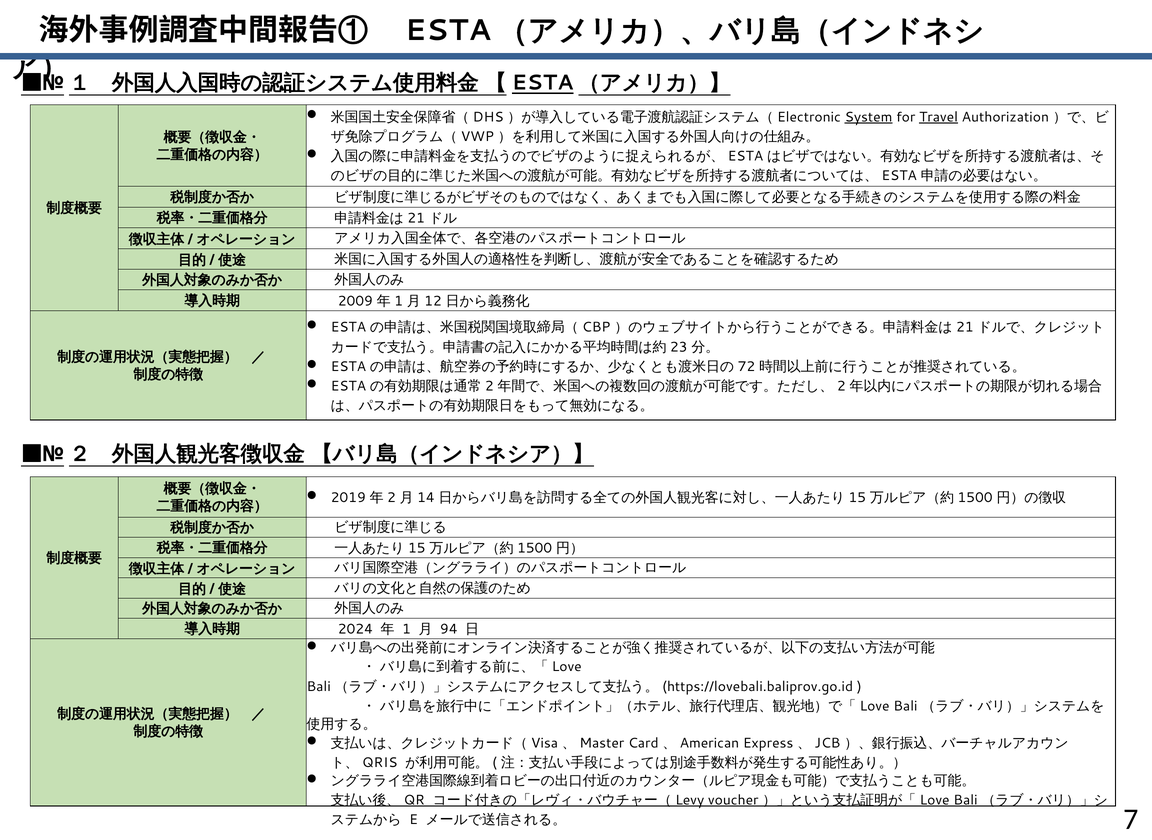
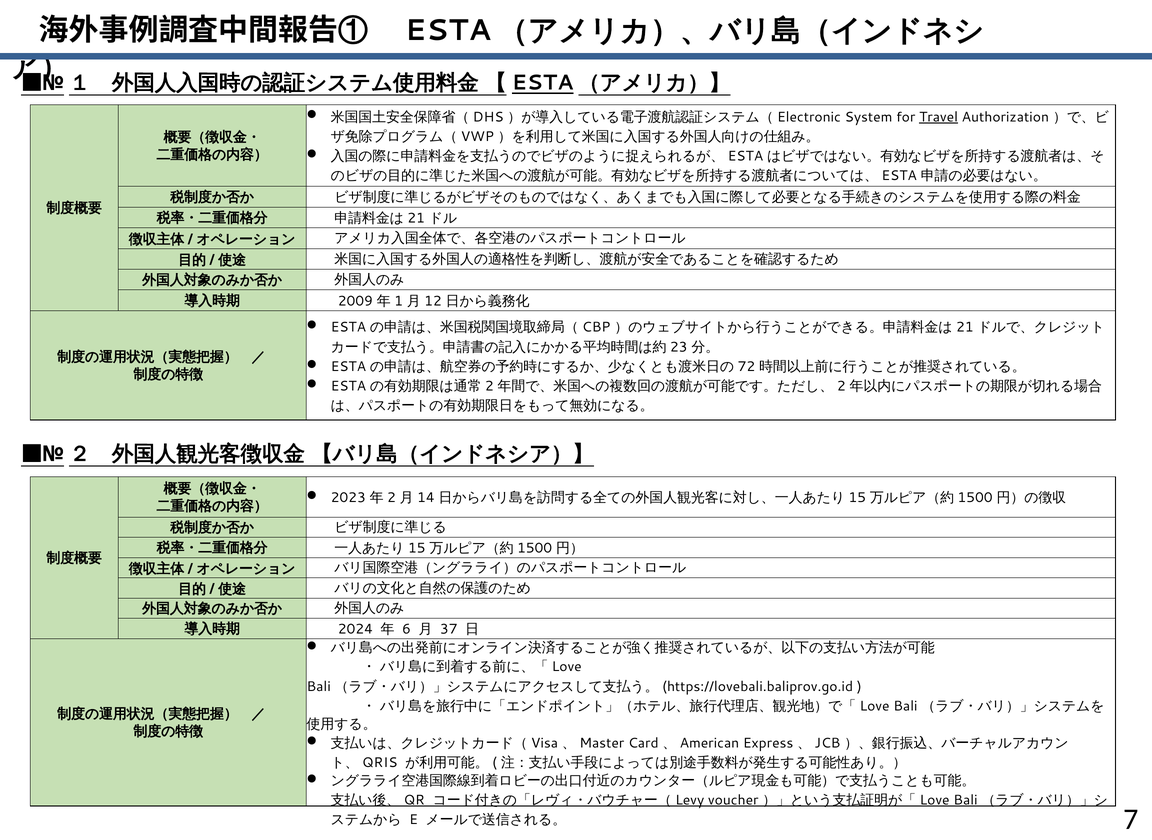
System underline: present -> none
2019: 2019 -> 2023
1: 1 -> 6
94: 94 -> 37
